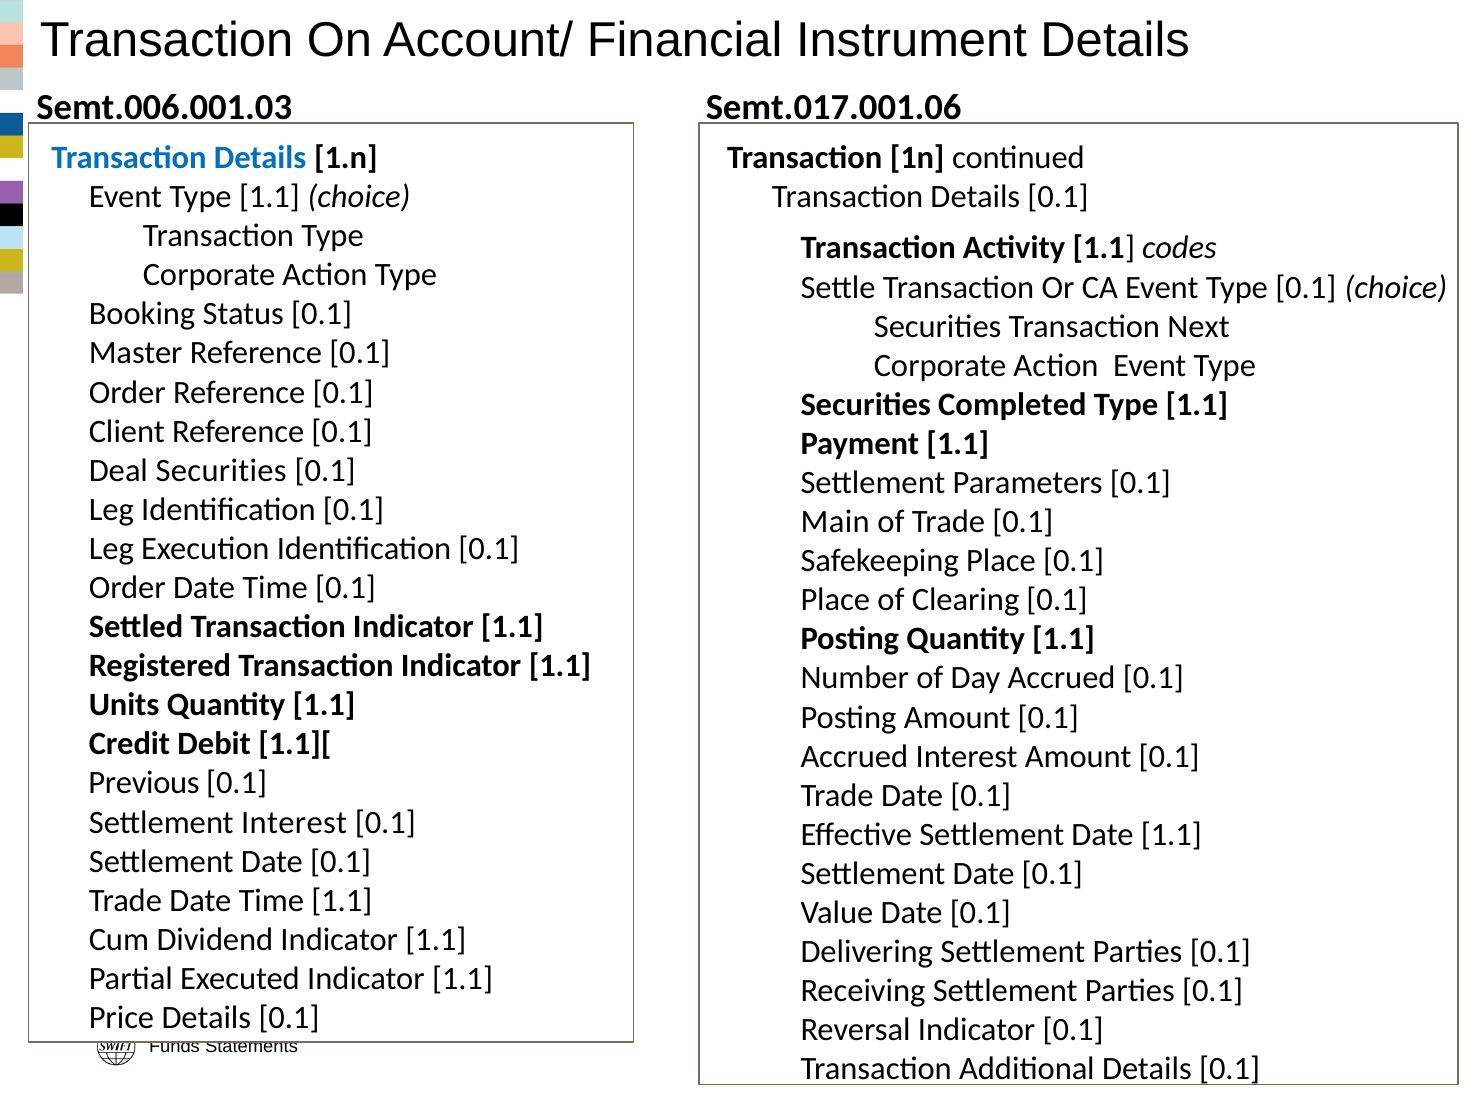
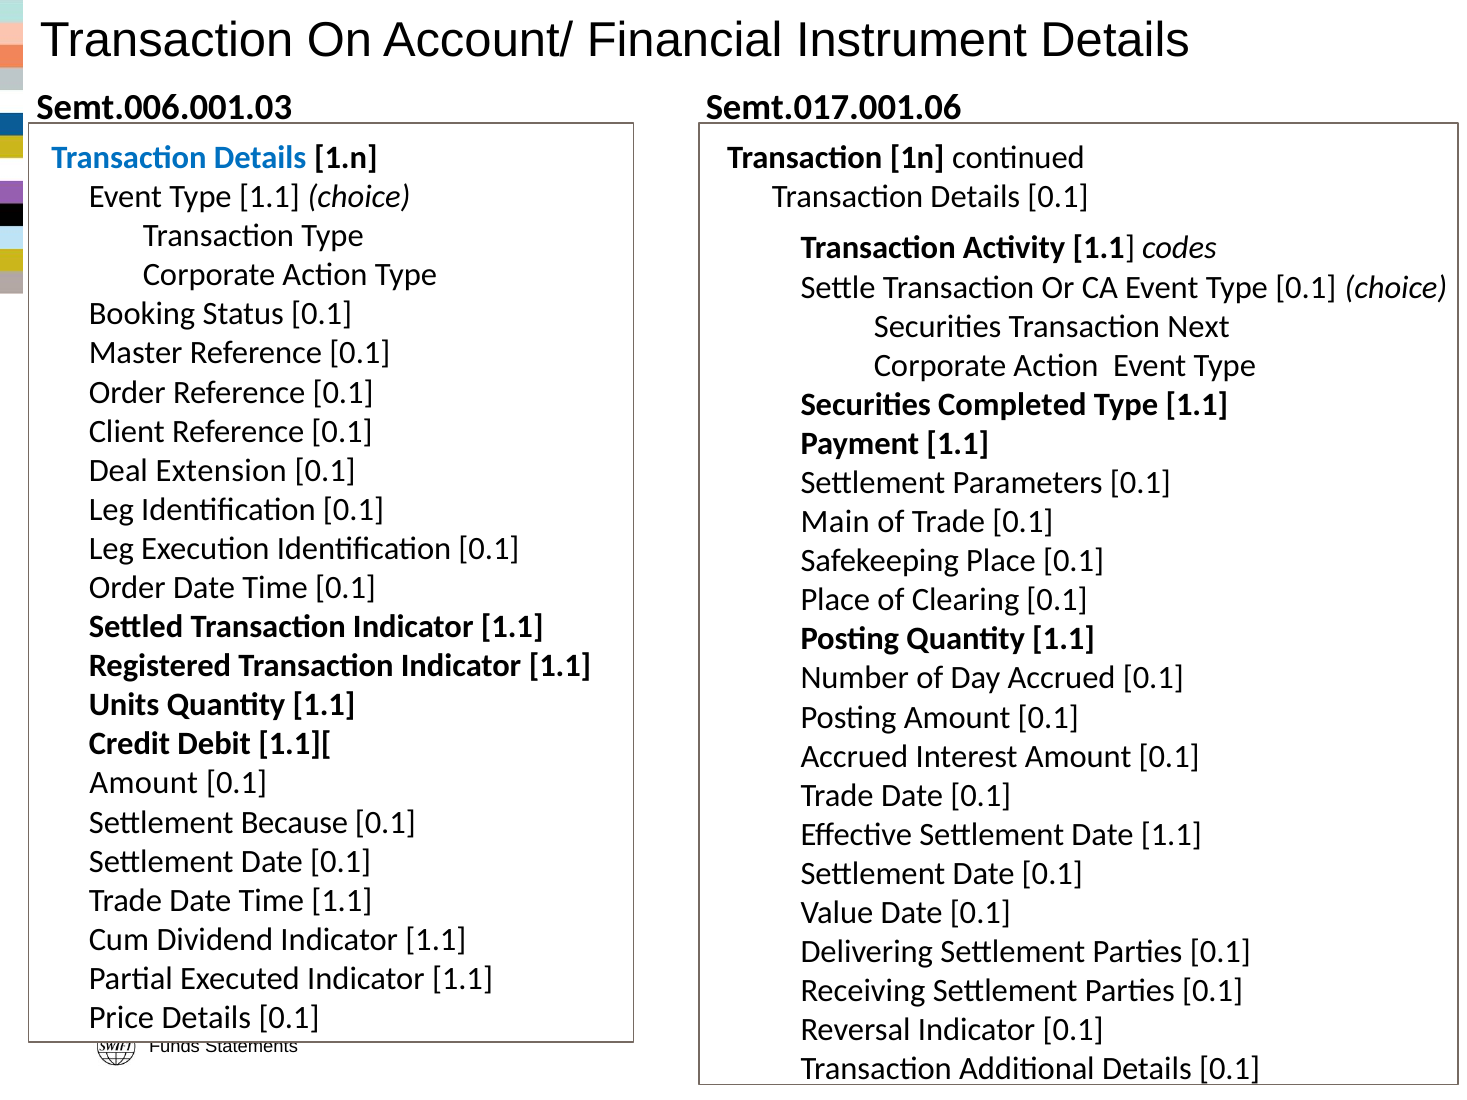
Deal Securities: Securities -> Extension
Previous at (144, 783): Previous -> Amount
Settlement Interest: Interest -> Because
